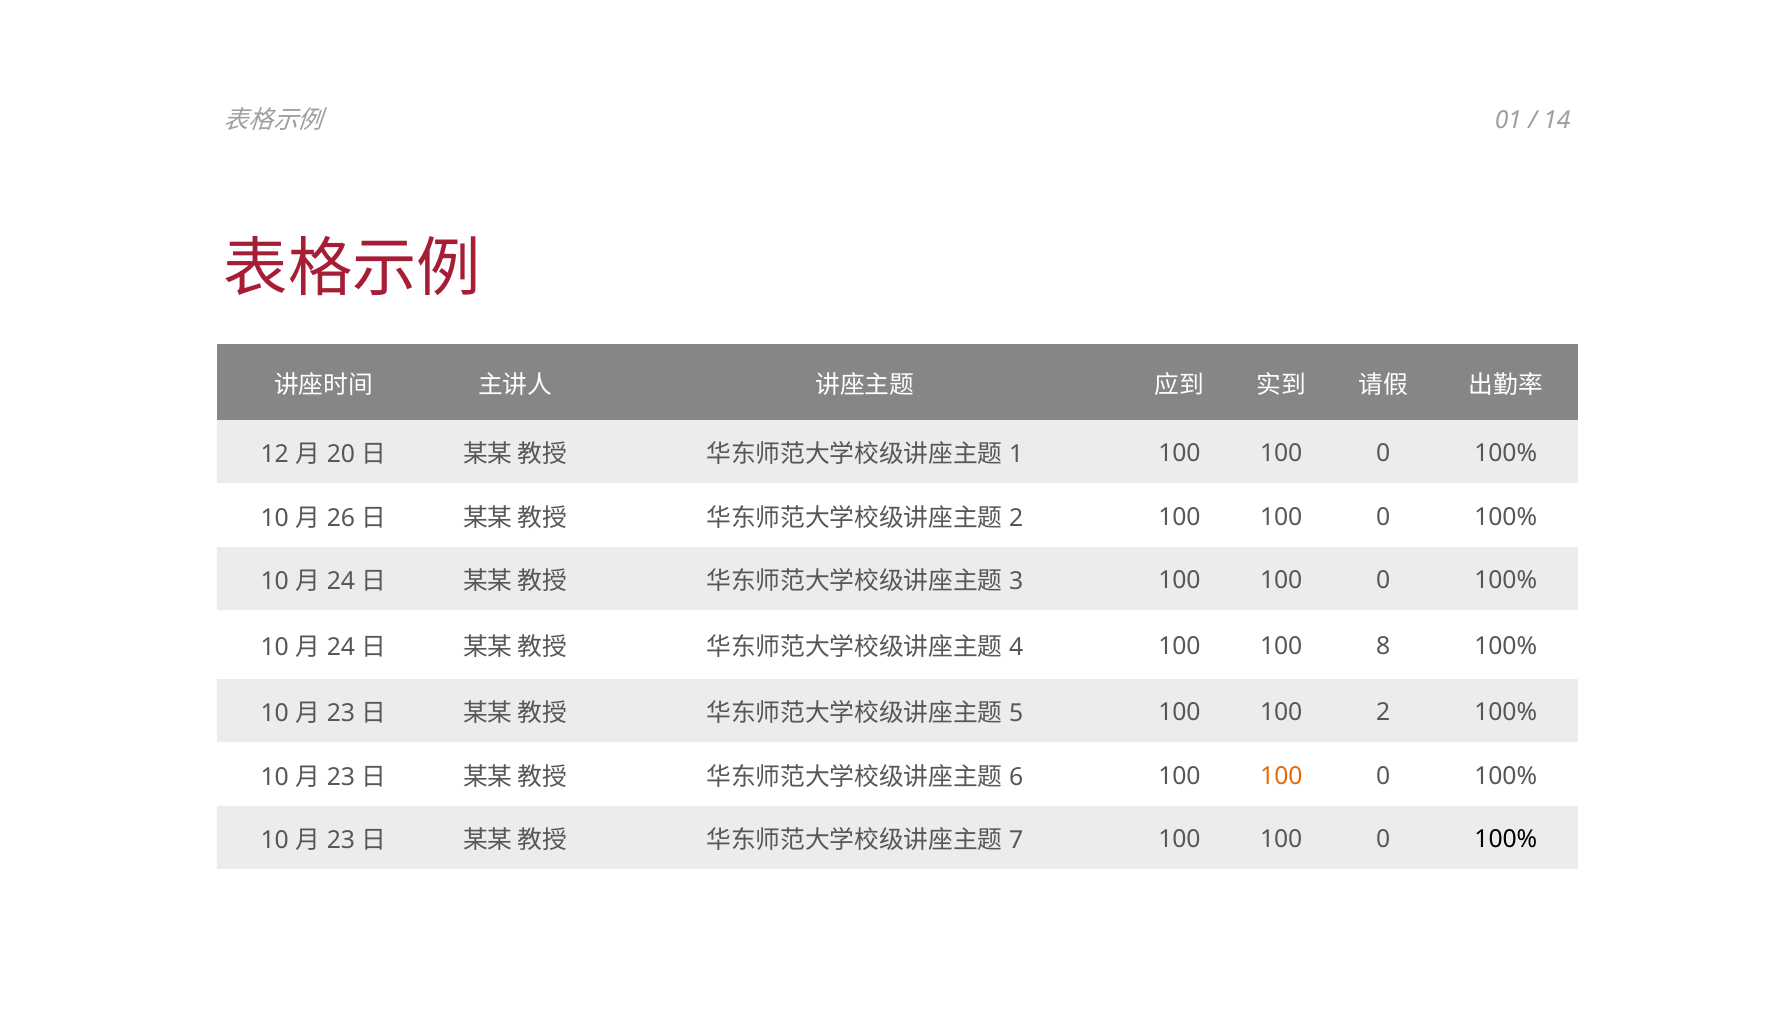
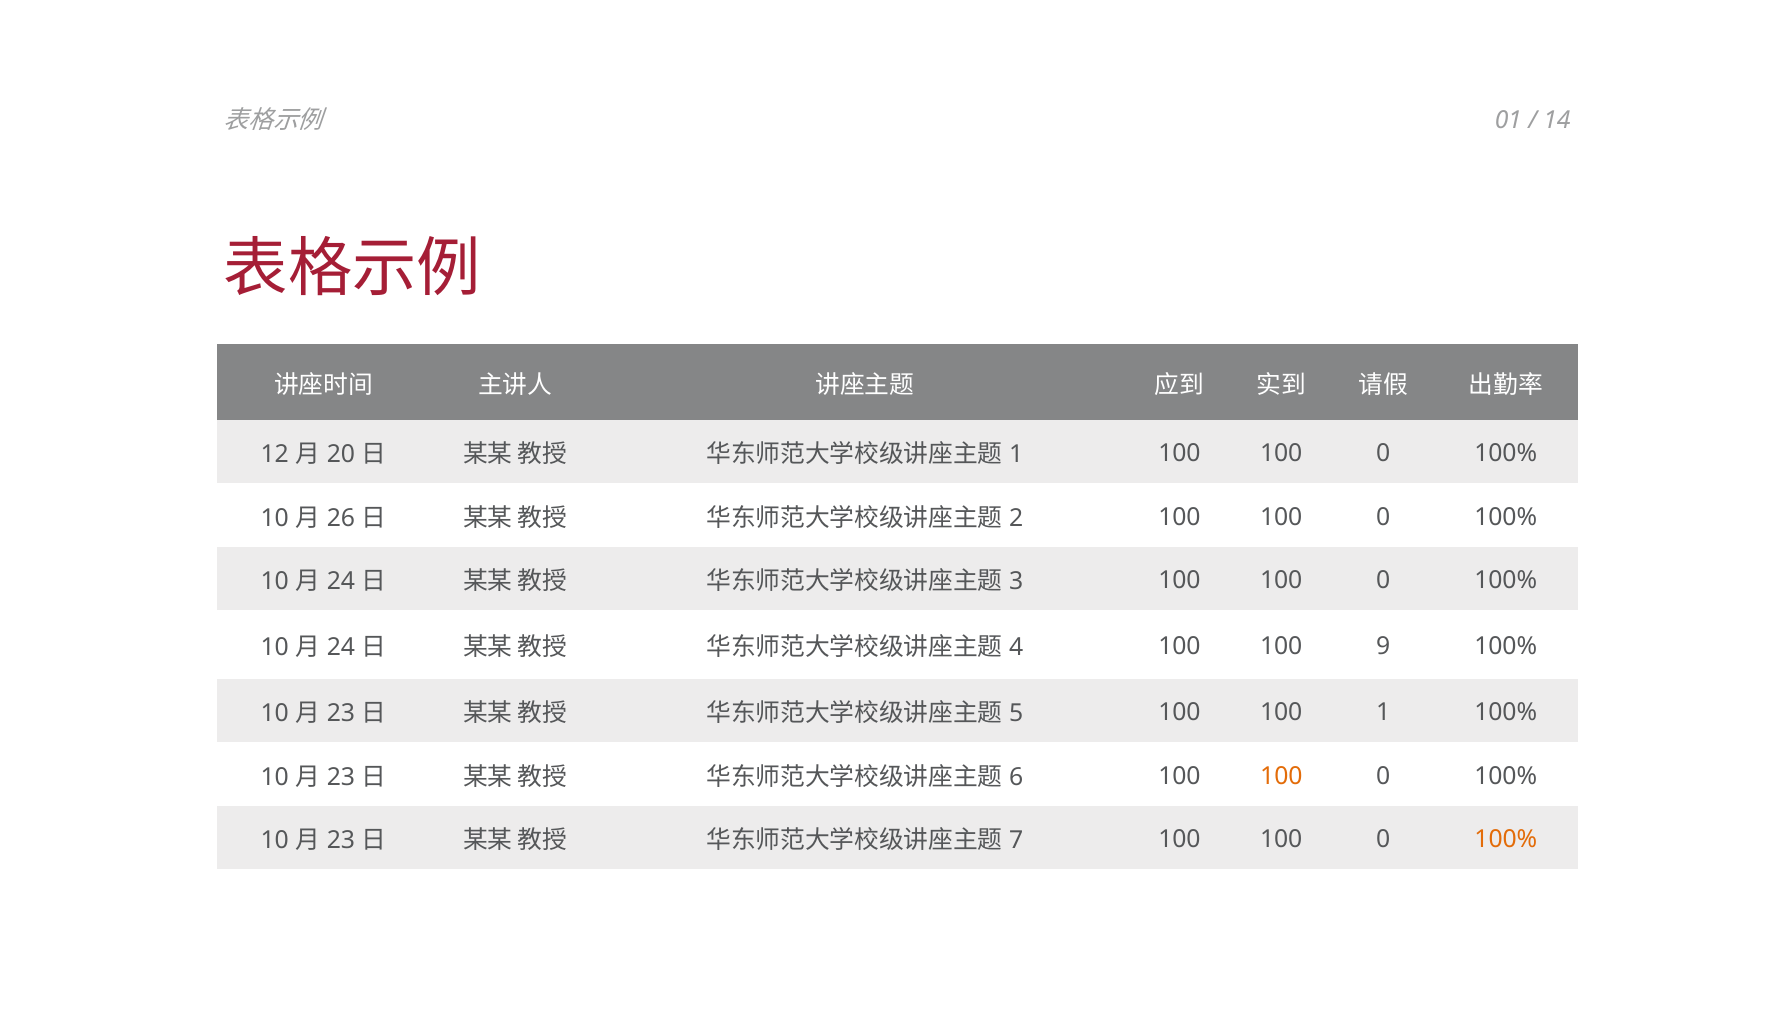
8: 8 -> 9
100 2: 2 -> 1
100% at (1506, 840) colour: black -> orange
